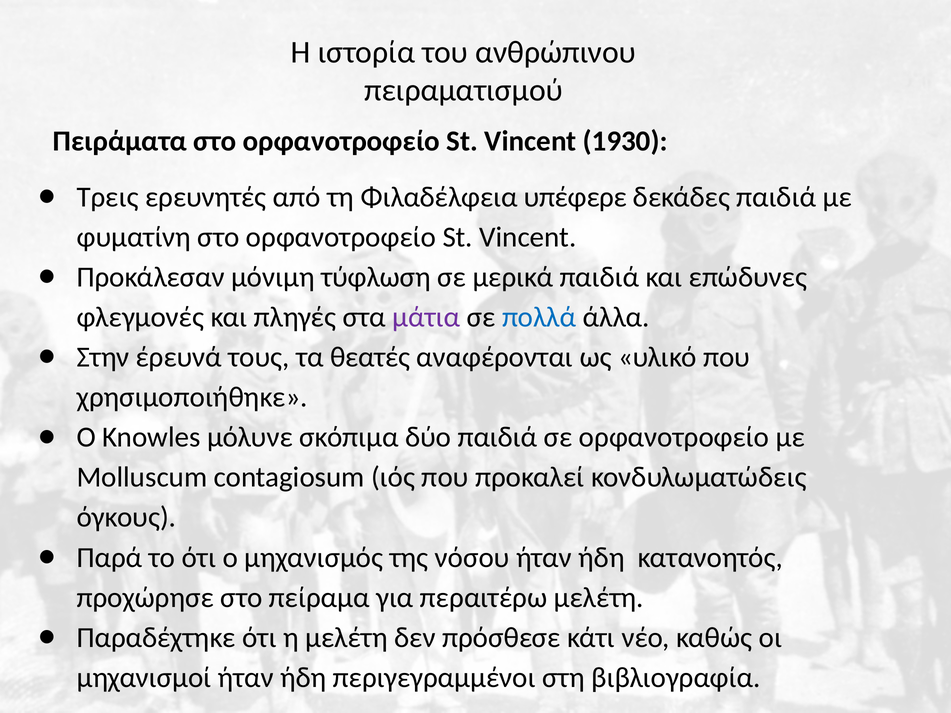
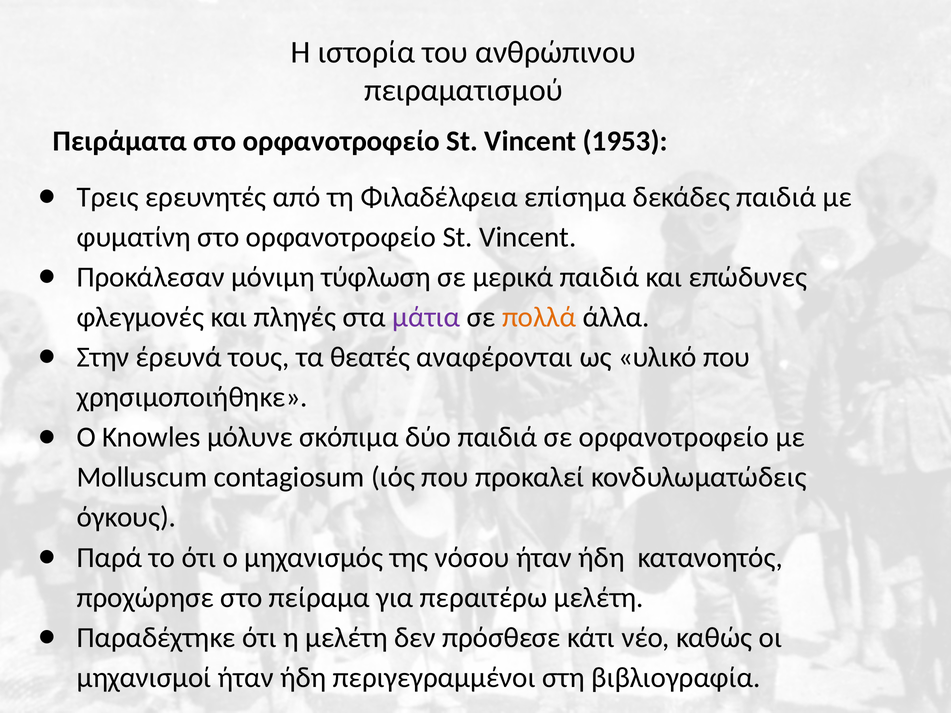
1930: 1930 -> 1953
υπέφερε: υπέφερε -> επίσημα
πολλά colour: blue -> orange
